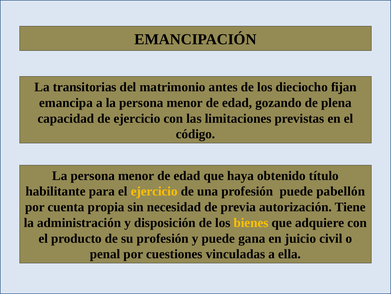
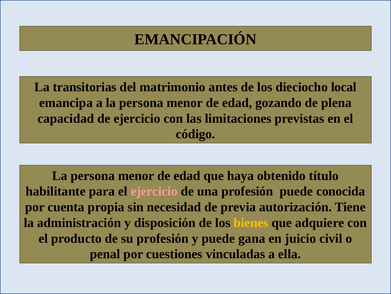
fijan: fijan -> local
ejercicio at (154, 191) colour: yellow -> pink
pabellón: pabellón -> conocida
